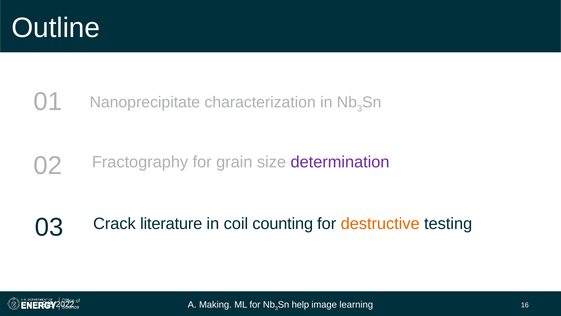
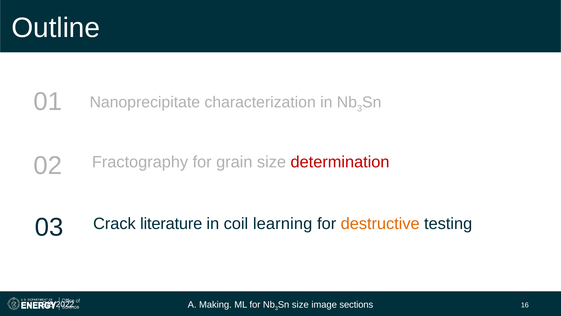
determination colour: purple -> red
counting: counting -> learning
help at (300, 304): help -> size
learning: learning -> sections
